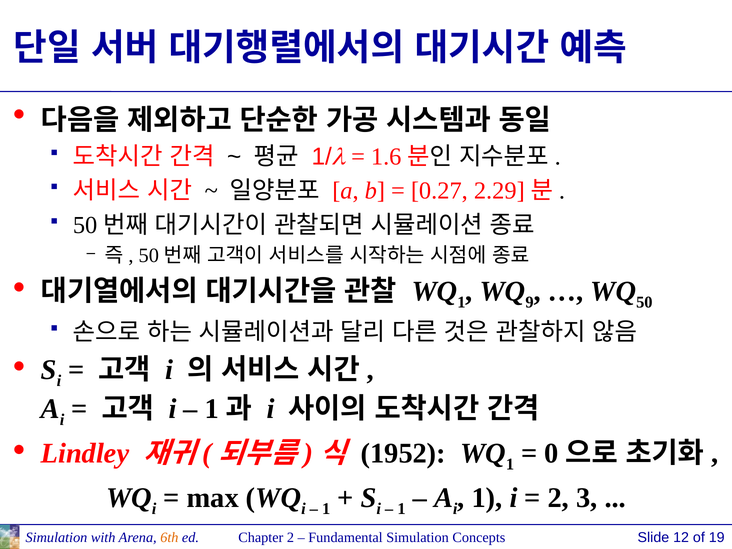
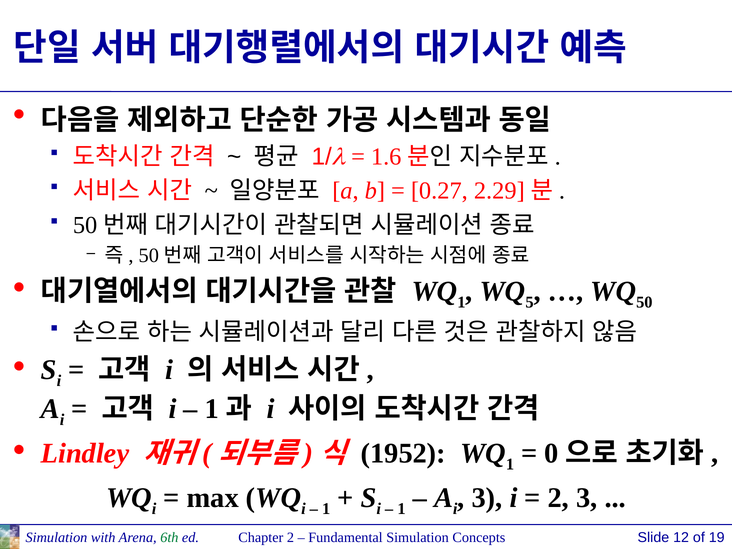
9: 9 -> 5
1 at (487, 498): 1 -> 3
6th colour: orange -> green
